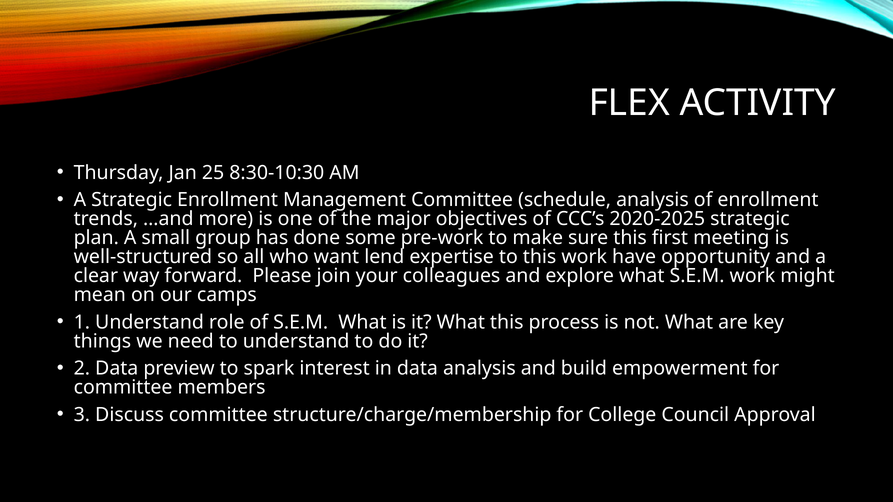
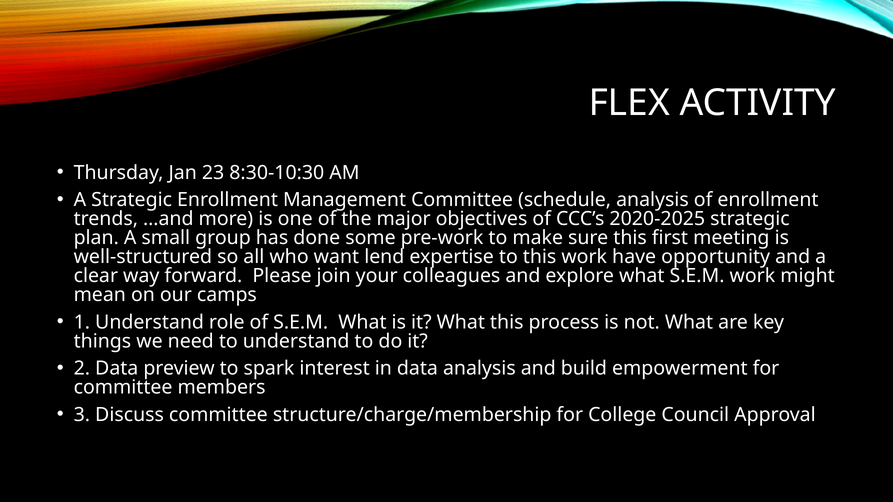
25: 25 -> 23
